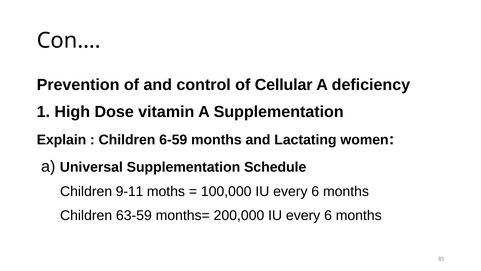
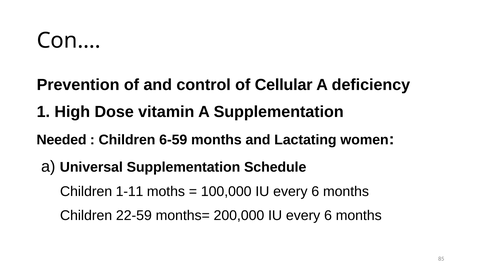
Explain: Explain -> Needed
9-11: 9-11 -> 1-11
63-59: 63-59 -> 22-59
